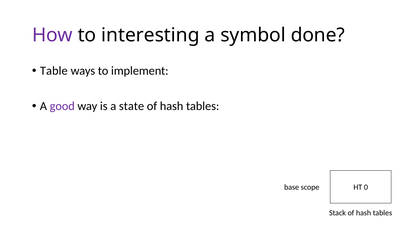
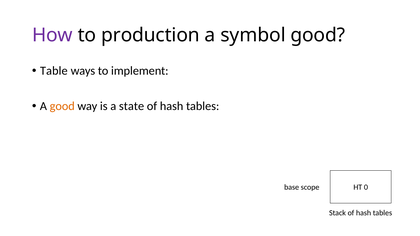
interesting: interesting -> production
symbol done: done -> good
good at (62, 106) colour: purple -> orange
